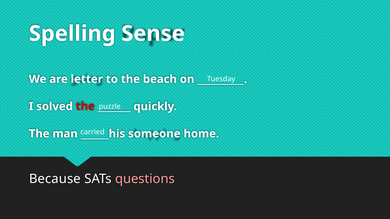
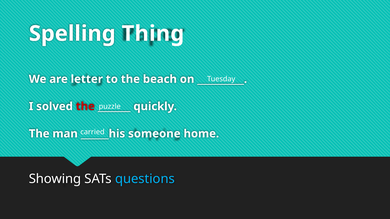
Sense: Sense -> Thing
Because: Because -> Showing
questions colour: pink -> light blue
